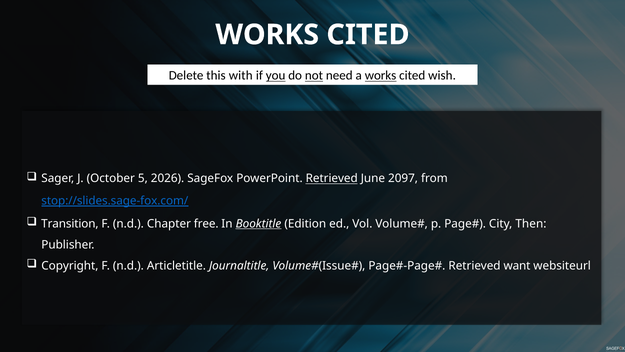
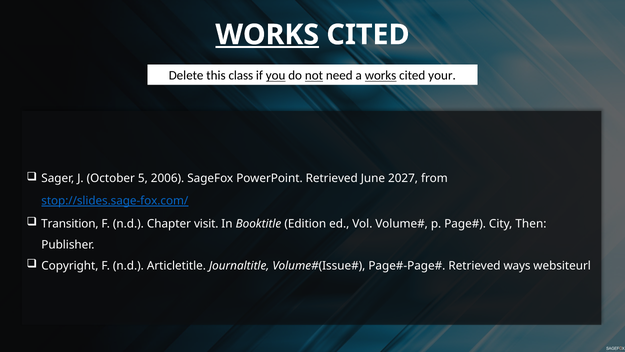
WORKS at (267, 35) underline: none -> present
with: with -> class
wish: wish -> your
2026: 2026 -> 2006
Retrieved at (332, 178) underline: present -> none
2097: 2097 -> 2027
free: free -> visit
Booktitle underline: present -> none
want: want -> ways
